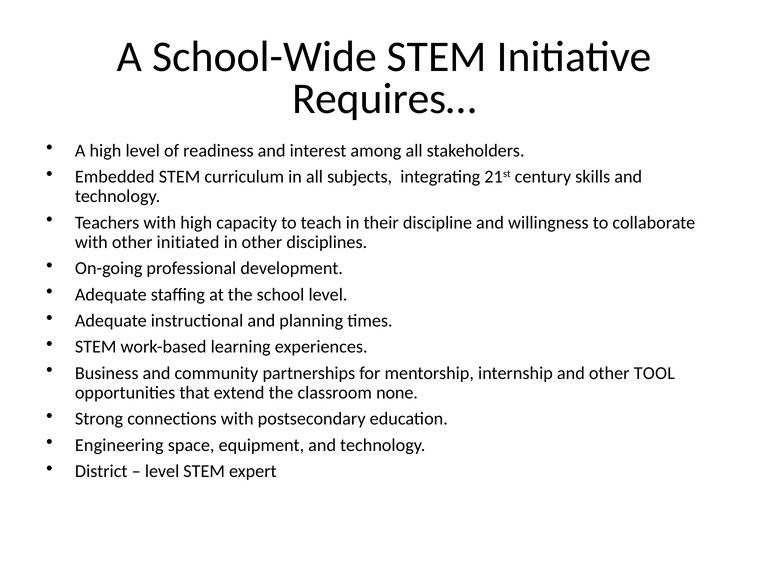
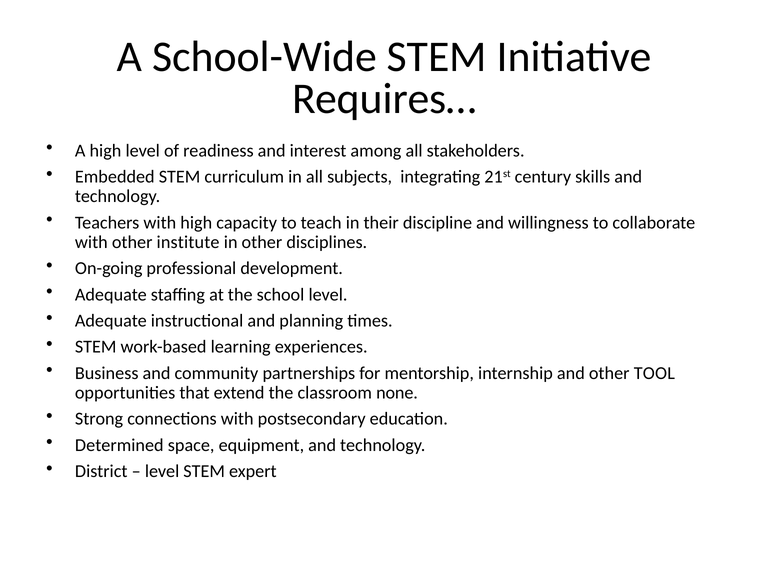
initiated: initiated -> institute
Engineering: Engineering -> Determined
